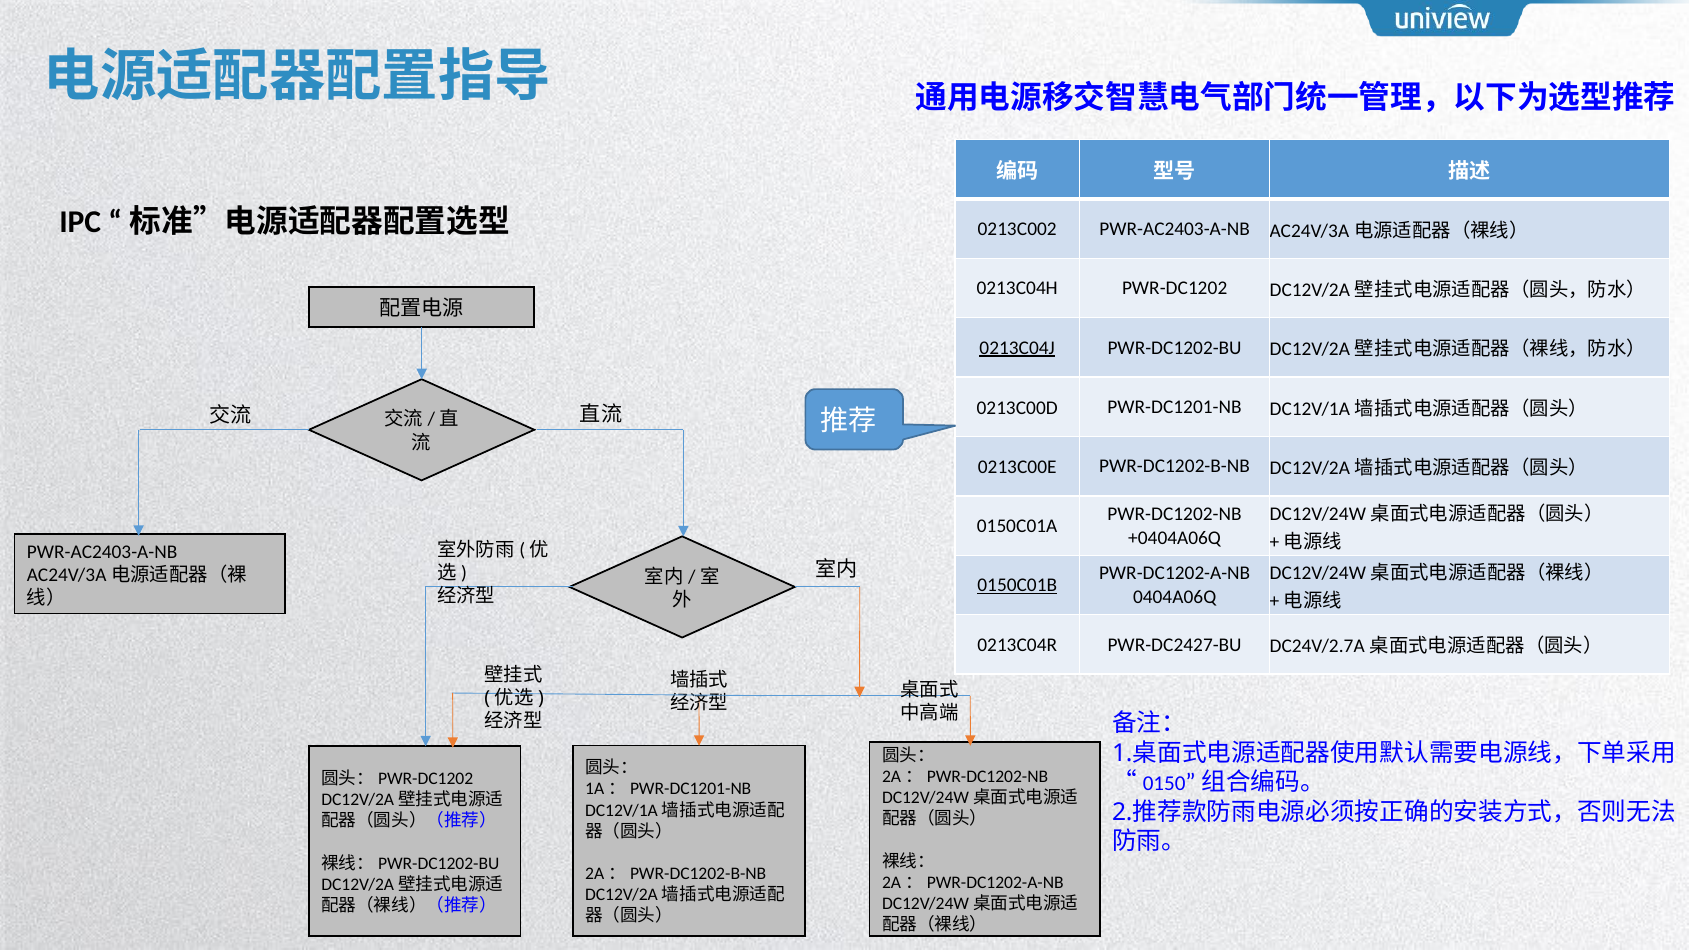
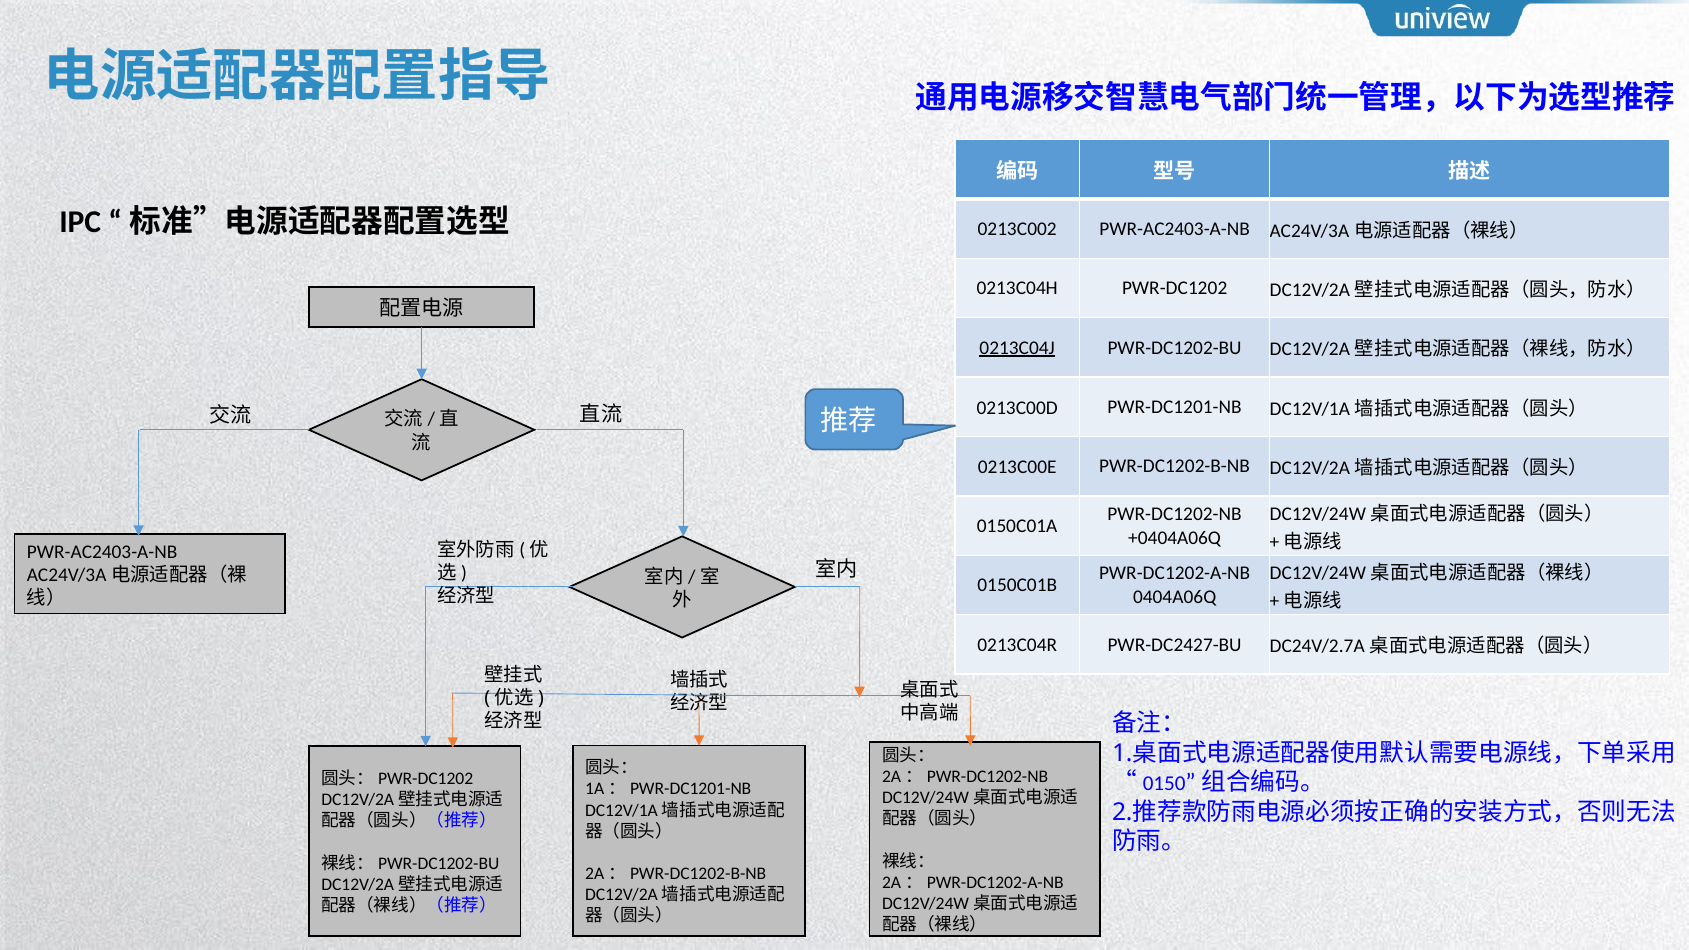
0150C01B underline: present -> none
